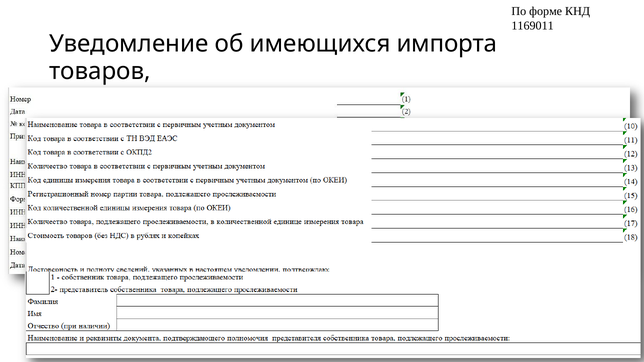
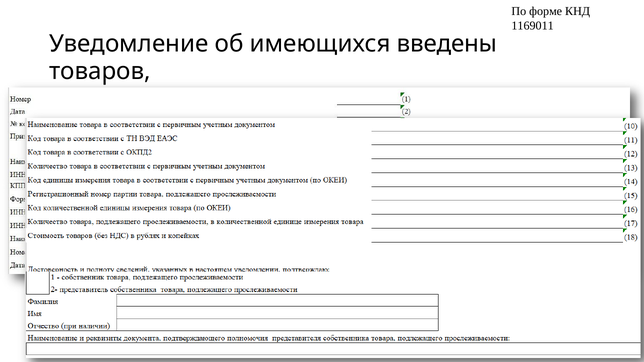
импорта: импорта -> введены
